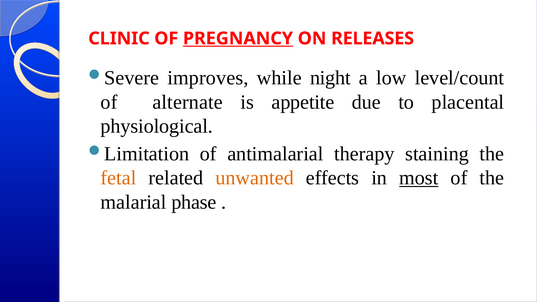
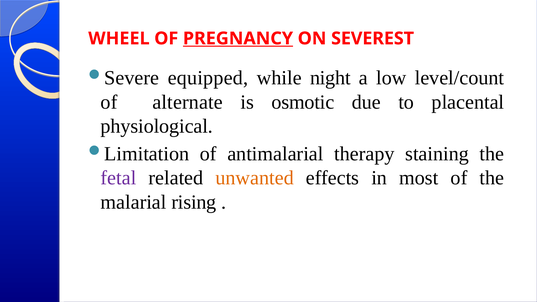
CLINIC: CLINIC -> WHEEL
RELEASES: RELEASES -> SEVEREST
improves: improves -> equipped
appetite: appetite -> osmotic
fetal colour: orange -> purple
most underline: present -> none
phase: phase -> rising
